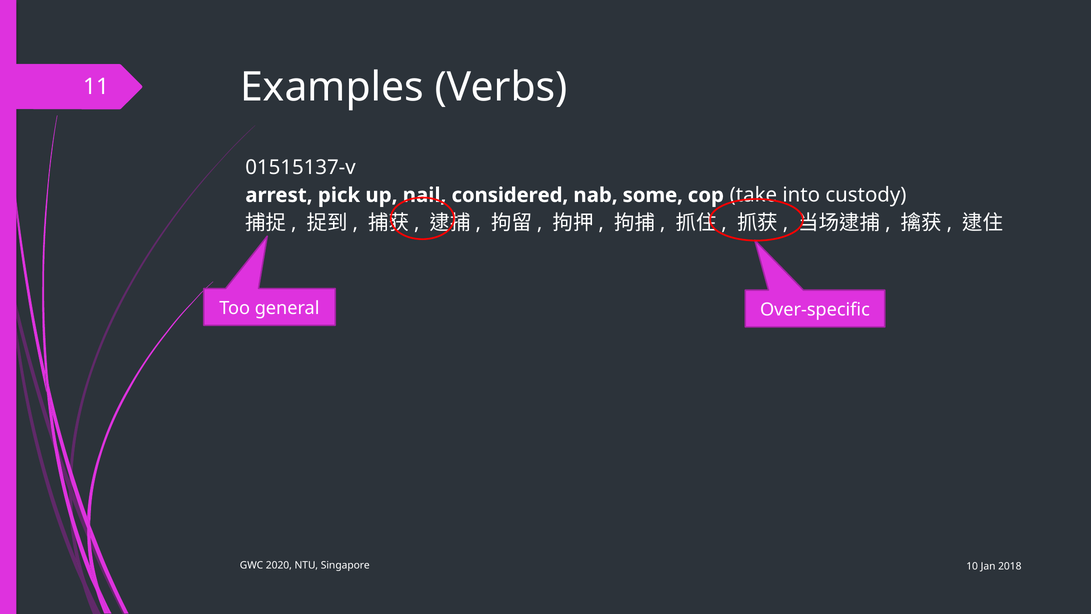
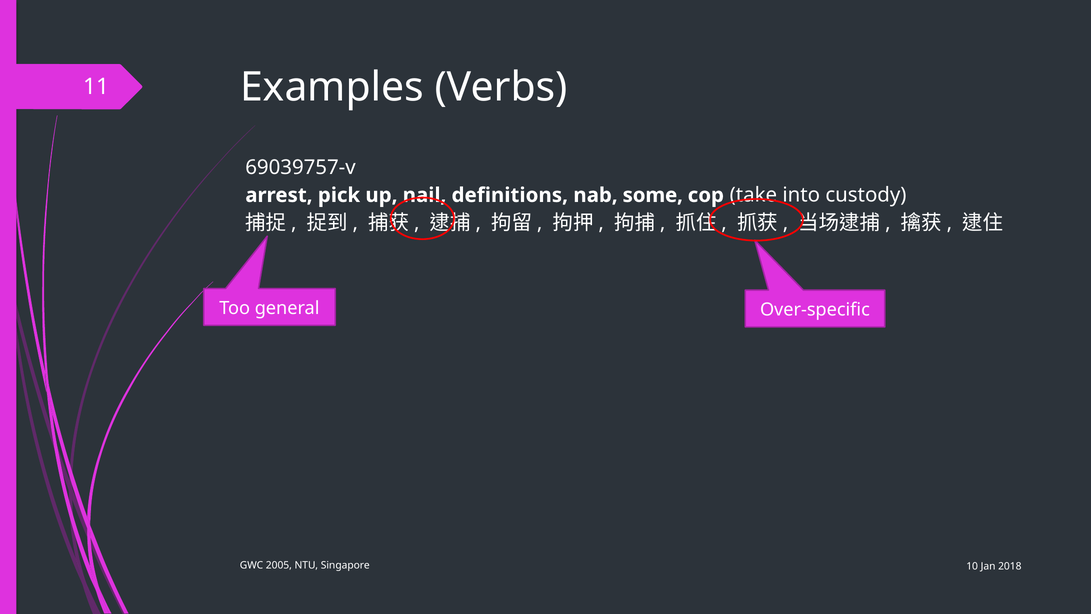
01515137-v: 01515137-v -> 69039757-v
considered: considered -> definitions
2020: 2020 -> 2005
